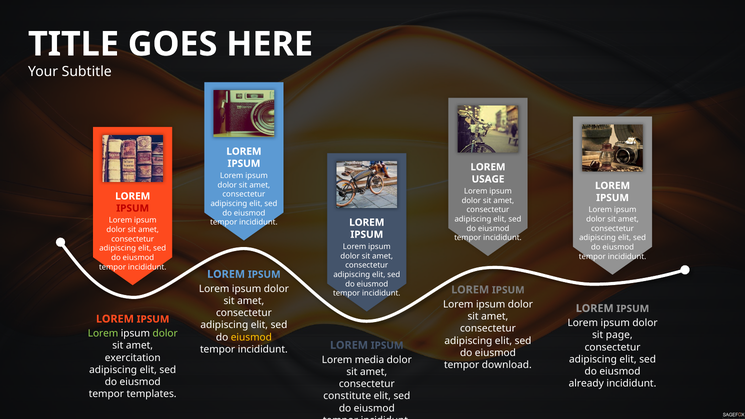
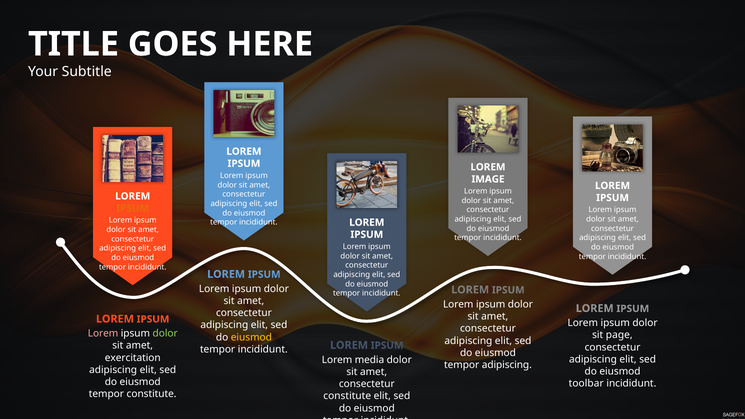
USAGE: USAGE -> IMAGE
IPSUM at (133, 208) colour: red -> orange
Lorem at (103, 334) colour: light green -> pink
tempor download: download -> adipiscing
already: already -> toolbar
tempor templates: templates -> constitute
